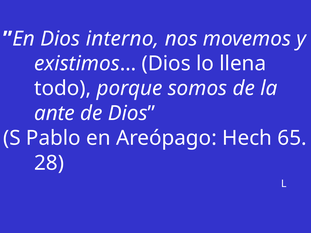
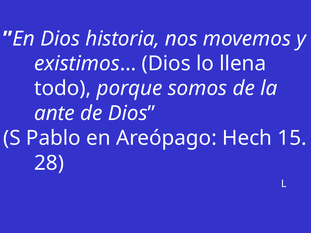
interno: interno -> historia
65: 65 -> 15
